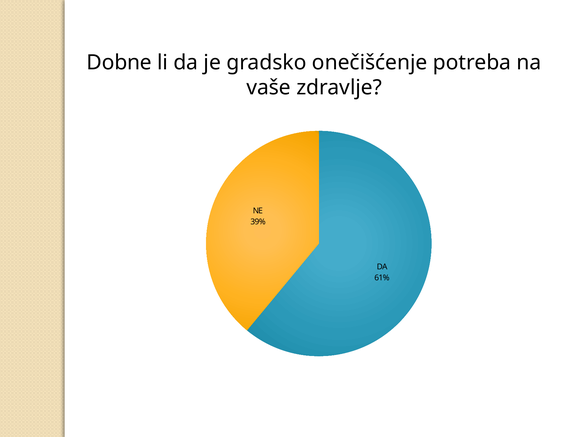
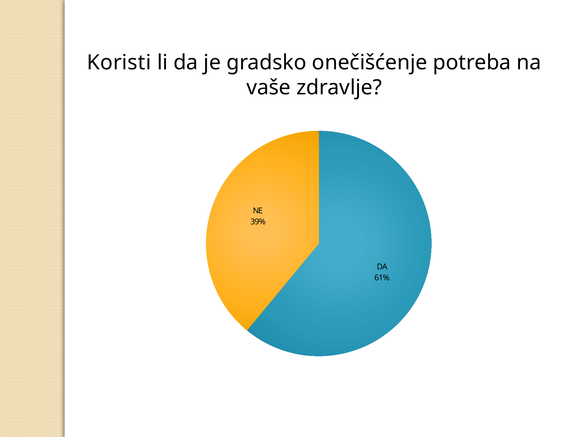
Dobne: Dobne -> Koristi
